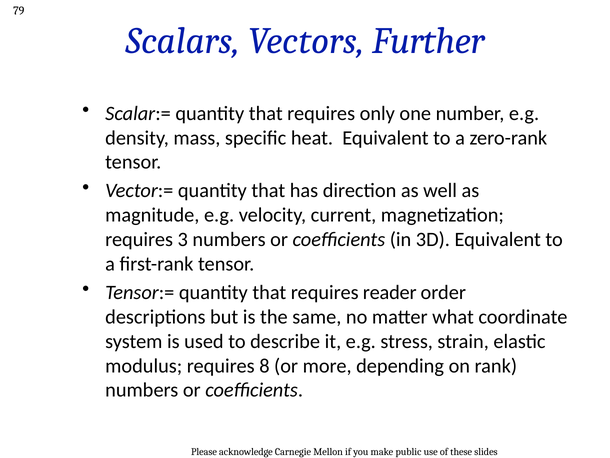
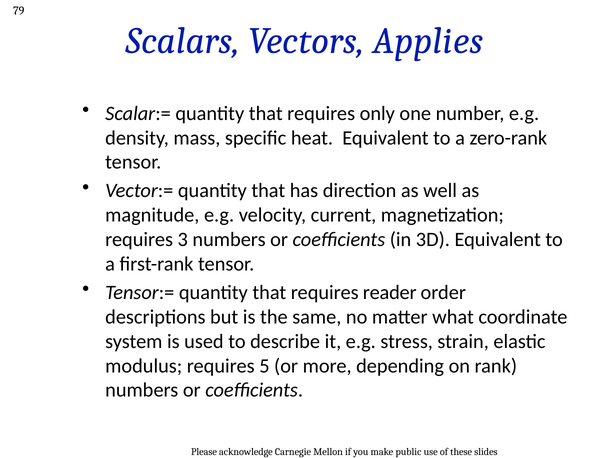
Further: Further -> Applies
8: 8 -> 5
